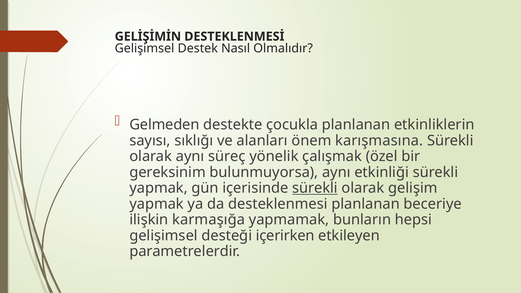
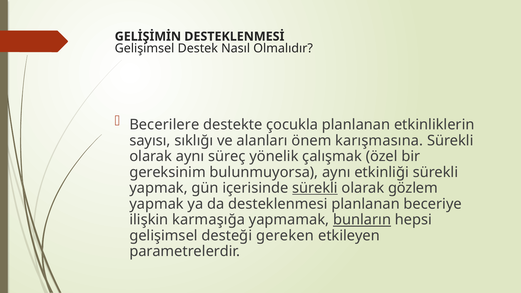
Gelmeden: Gelmeden -> Becerilere
gelişim: gelişim -> gözlem
bunların underline: none -> present
içerirken: içerirken -> gereken
